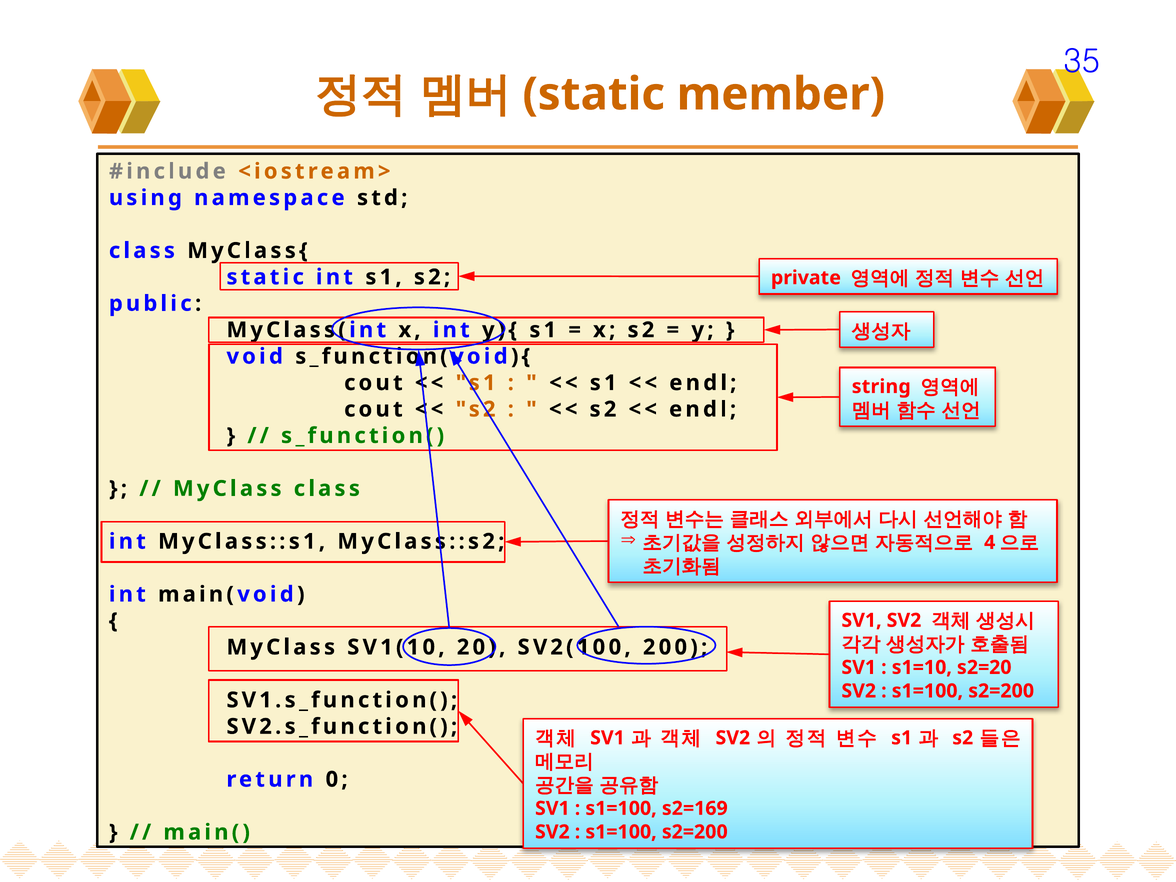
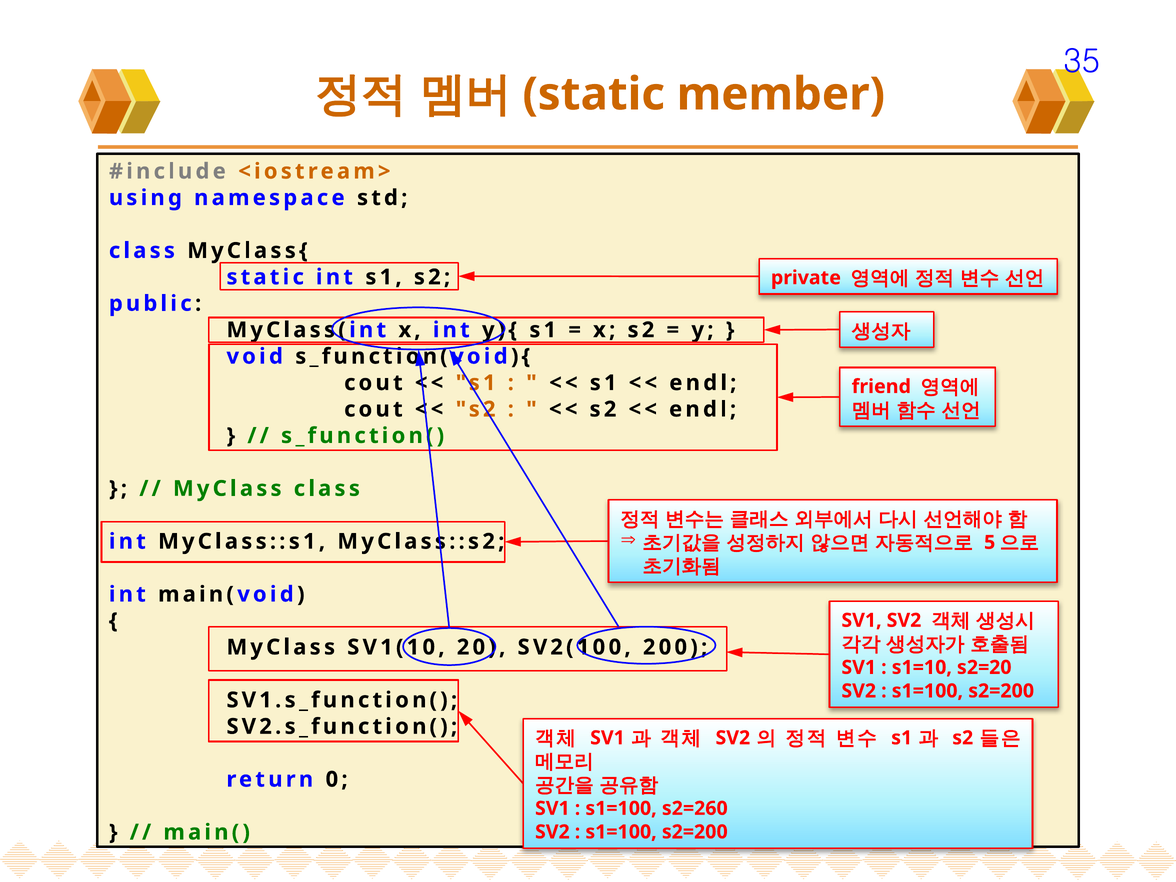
string: string -> friend
4: 4 -> 5
s2=169: s2=169 -> s2=260
